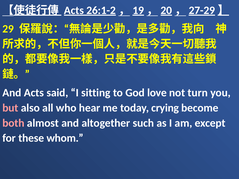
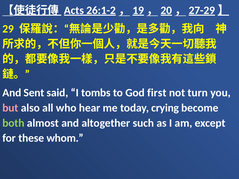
And Acts: Acts -> Sent
sitting: sitting -> tombs
love: love -> first
both colour: pink -> light green
